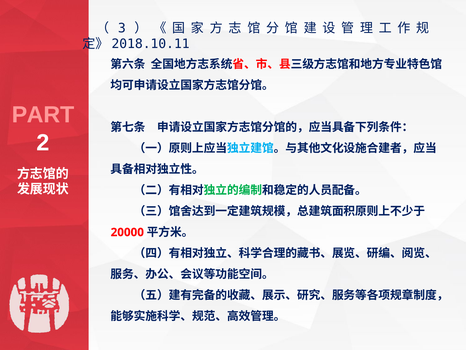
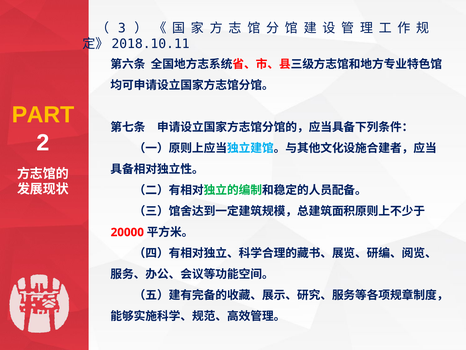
PART colour: pink -> yellow
